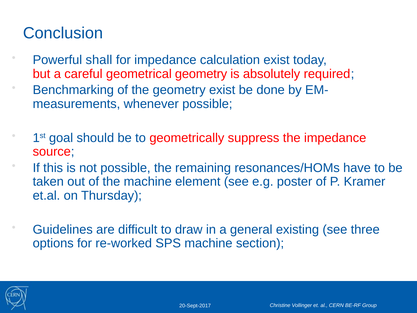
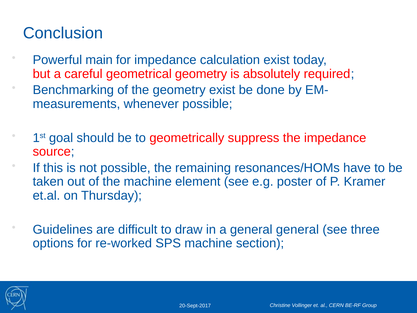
shall: shall -> main
general existing: existing -> general
